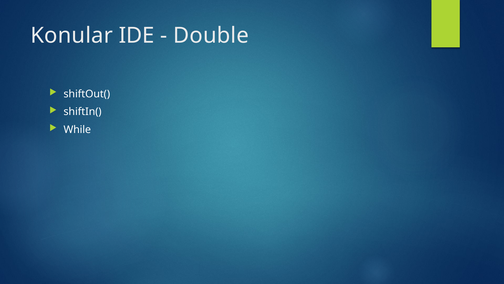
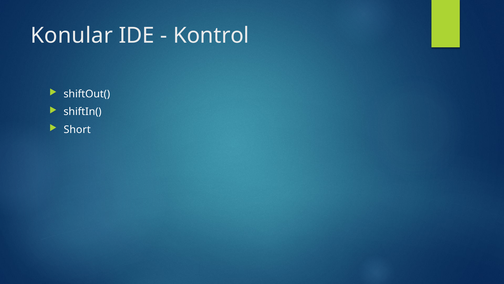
Double: Double -> Kontrol
While: While -> Short
